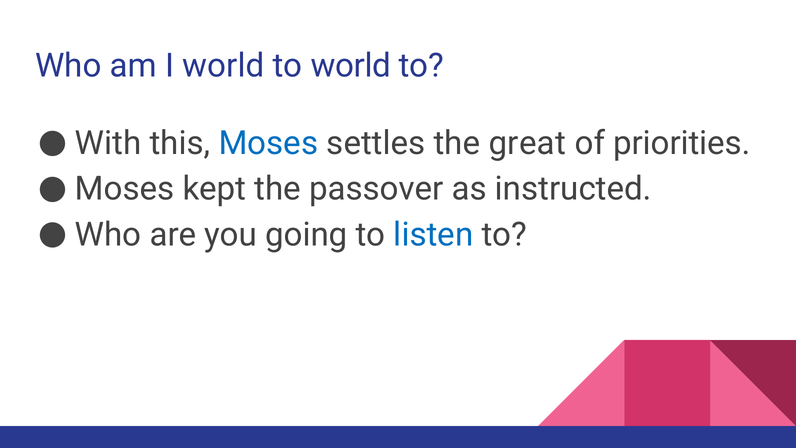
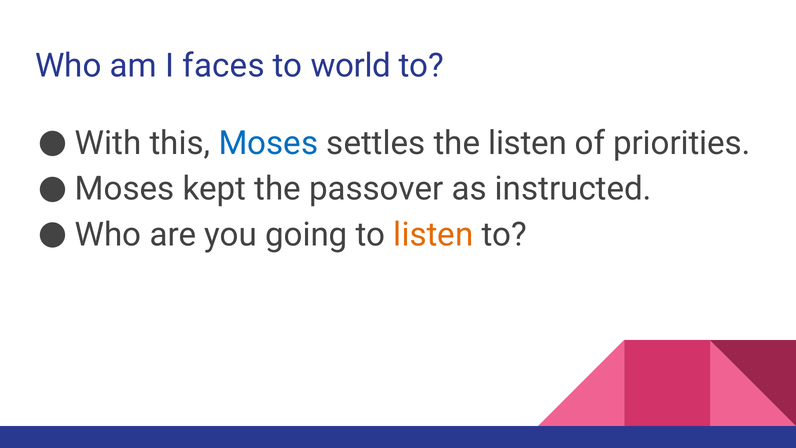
I world: world -> faces
the great: great -> listen
listen at (433, 235) colour: blue -> orange
